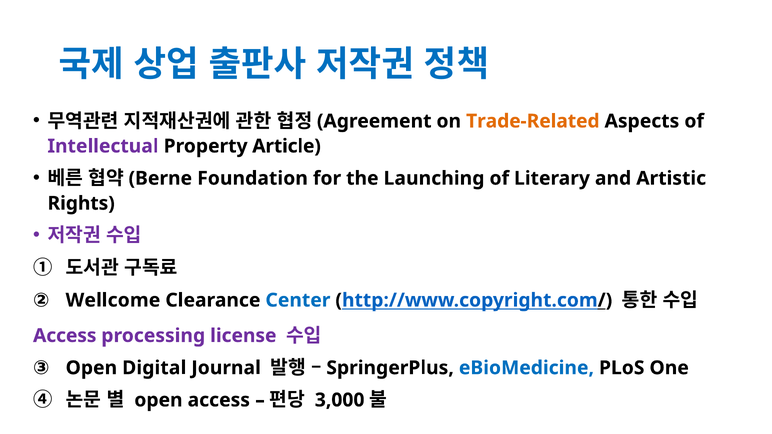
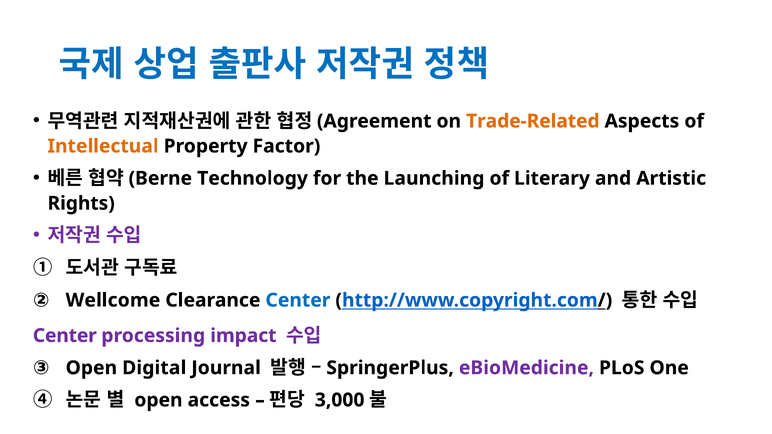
Intellectual colour: purple -> orange
Article: Article -> Factor
Foundation: Foundation -> Technology
Access at (65, 336): Access -> Center
license: license -> impact
eBioMedicine colour: blue -> purple
